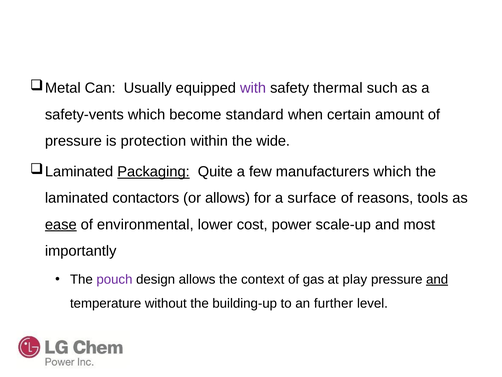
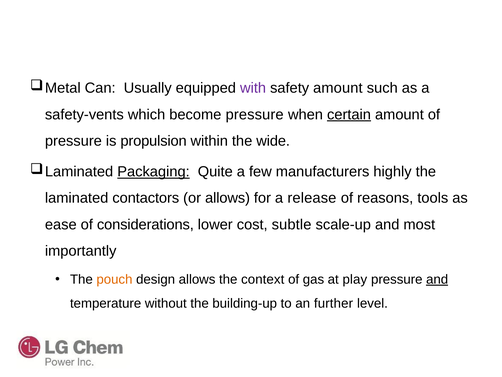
safety thermal: thermal -> amount
become standard: standard -> pressure
certain underline: none -> present
protection: protection -> propulsion
manufacturers which: which -> highly
surface: surface -> release
ease underline: present -> none
environmental: environmental -> considerations
power: power -> subtle
pouch colour: purple -> orange
